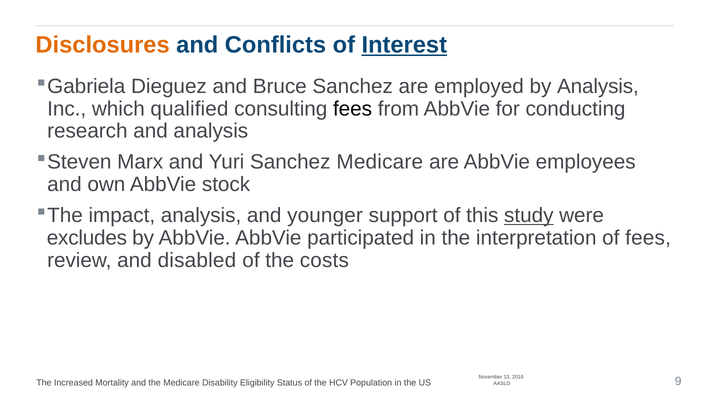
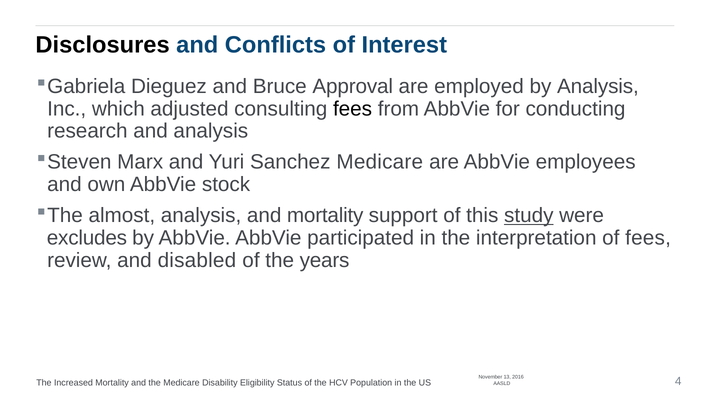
Disclosures colour: orange -> black
Interest underline: present -> none
Bruce Sanchez: Sanchez -> Approval
qualified: qualified -> adjusted
impact: impact -> almost
and younger: younger -> mortality
costs: costs -> years
9: 9 -> 4
